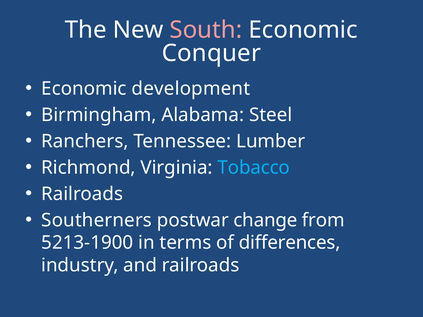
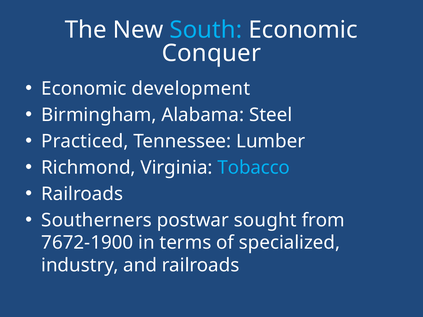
South colour: pink -> light blue
Ranchers: Ranchers -> Practiced
change: change -> sought
5213-1900: 5213-1900 -> 7672-1900
differences: differences -> specialized
